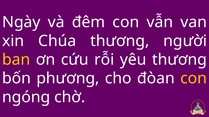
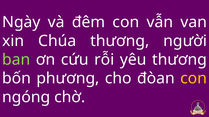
ban colour: yellow -> light green
